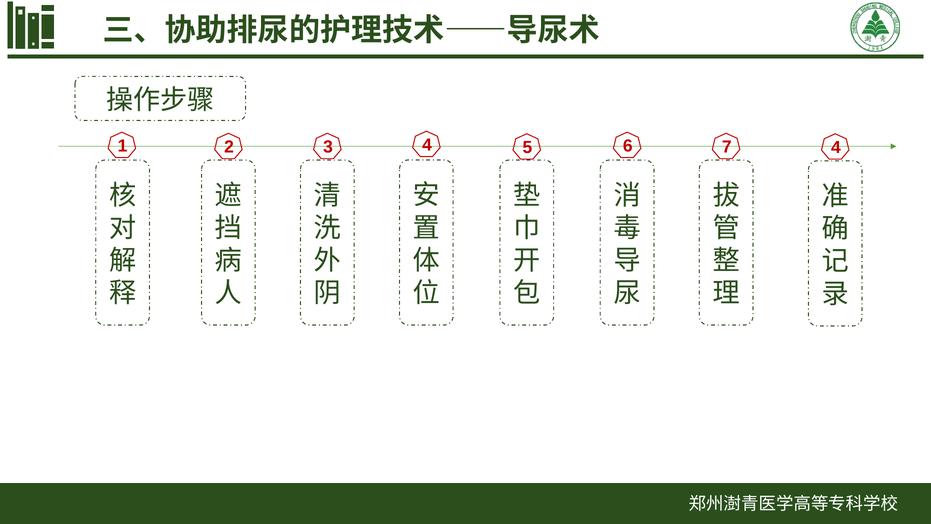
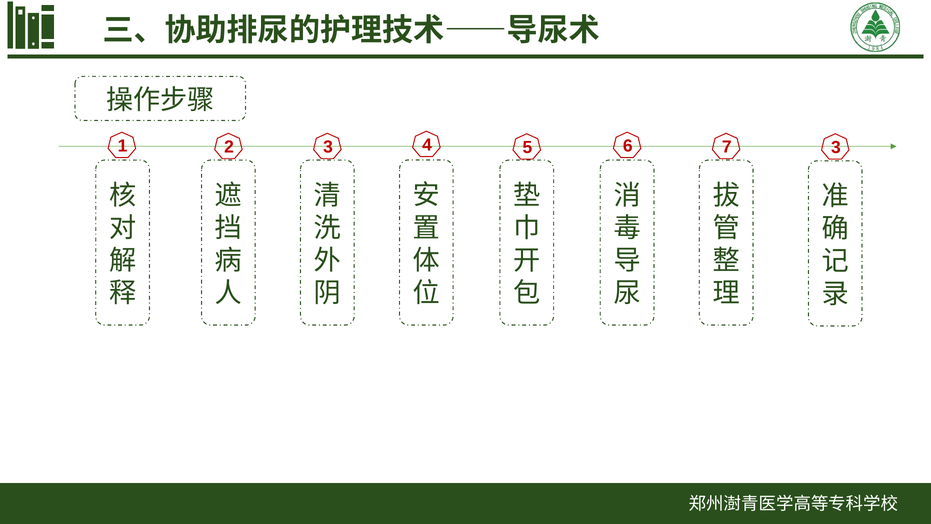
7 4: 4 -> 3
